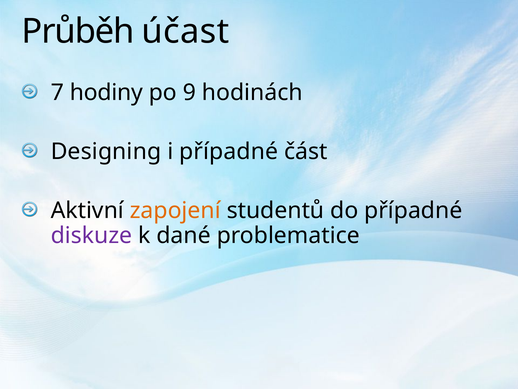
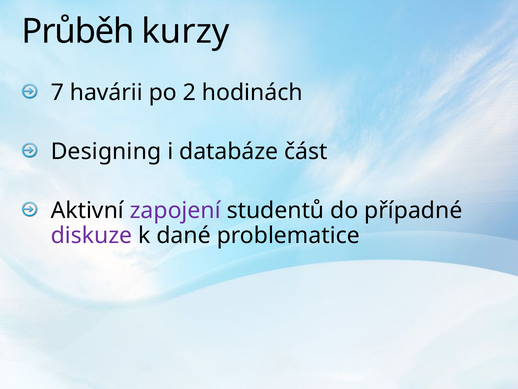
účast: účast -> kurzy
hodiny: hodiny -> havárii
9: 9 -> 2
i případné: případné -> databáze
zapojení colour: orange -> purple
